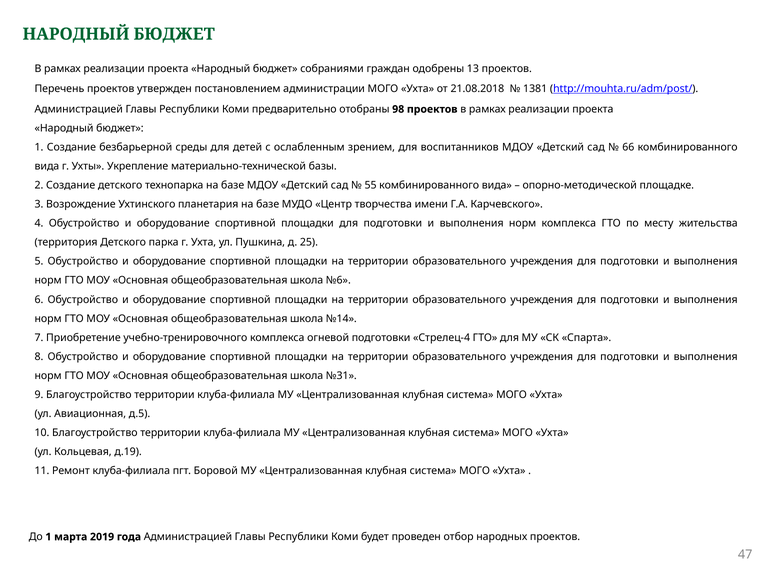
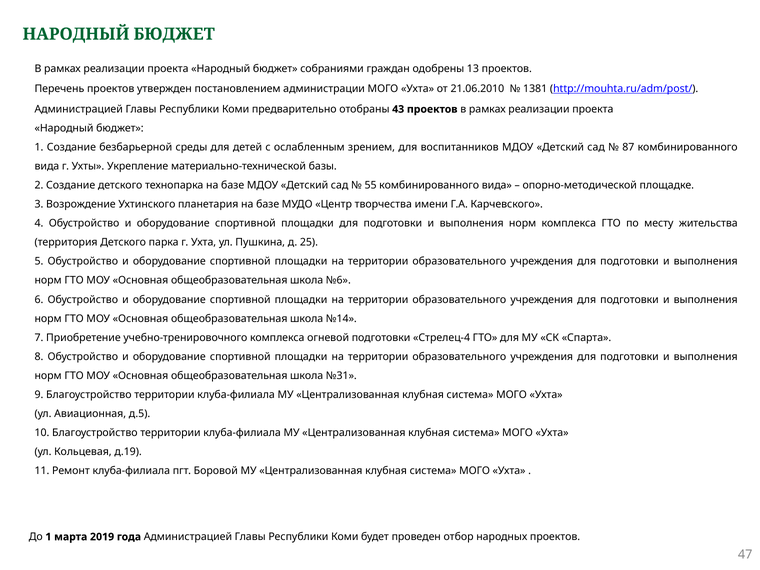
21.08.2018: 21.08.2018 -> 21.06.2010
98: 98 -> 43
66: 66 -> 87
